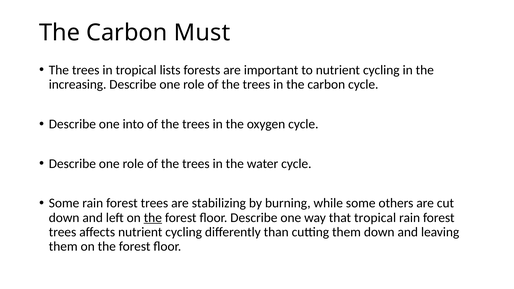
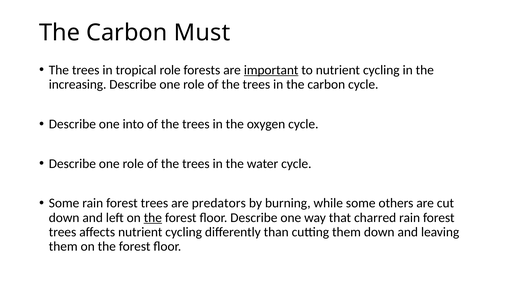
tropical lists: lists -> role
important underline: none -> present
stabilizing: stabilizing -> predators
that tropical: tropical -> charred
